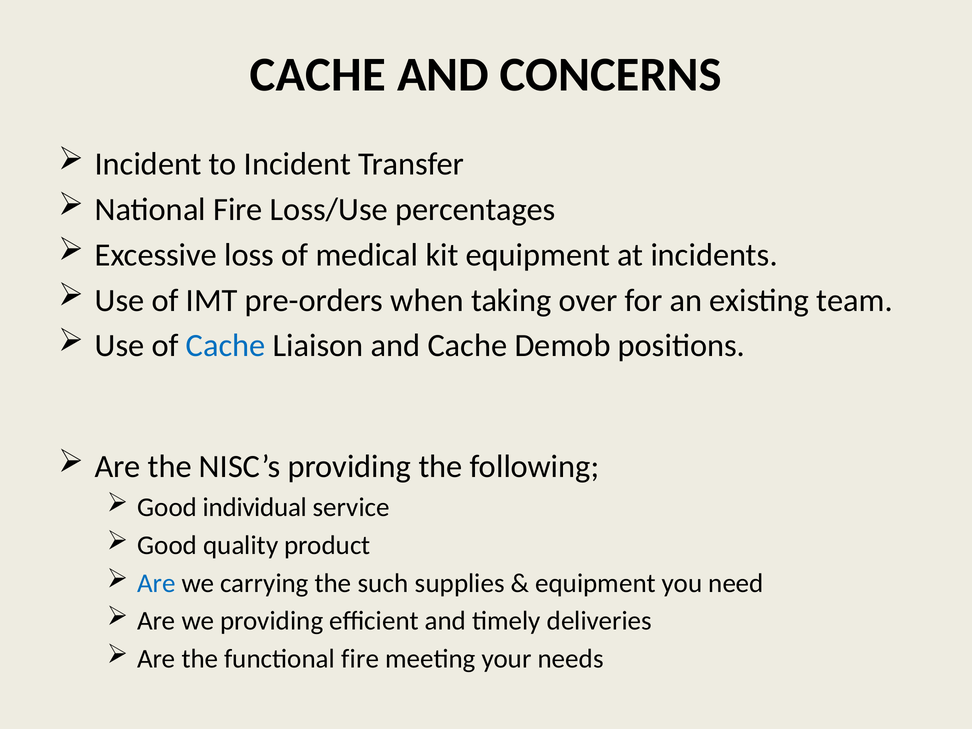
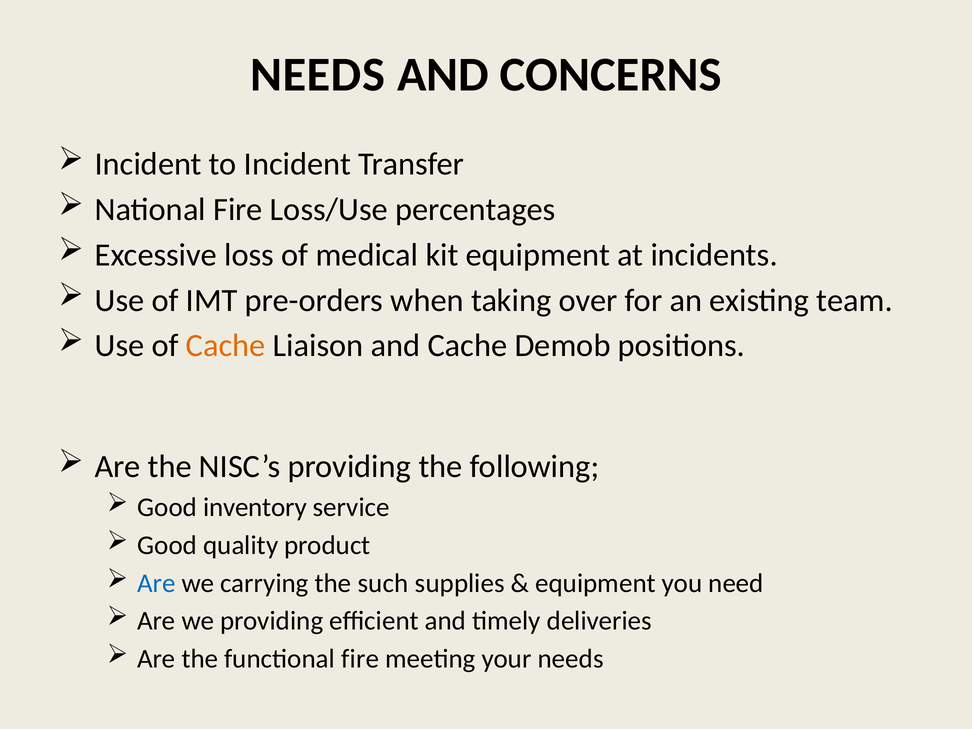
CACHE at (318, 75): CACHE -> NEEDS
Cache at (226, 346) colour: blue -> orange
individual: individual -> inventory
